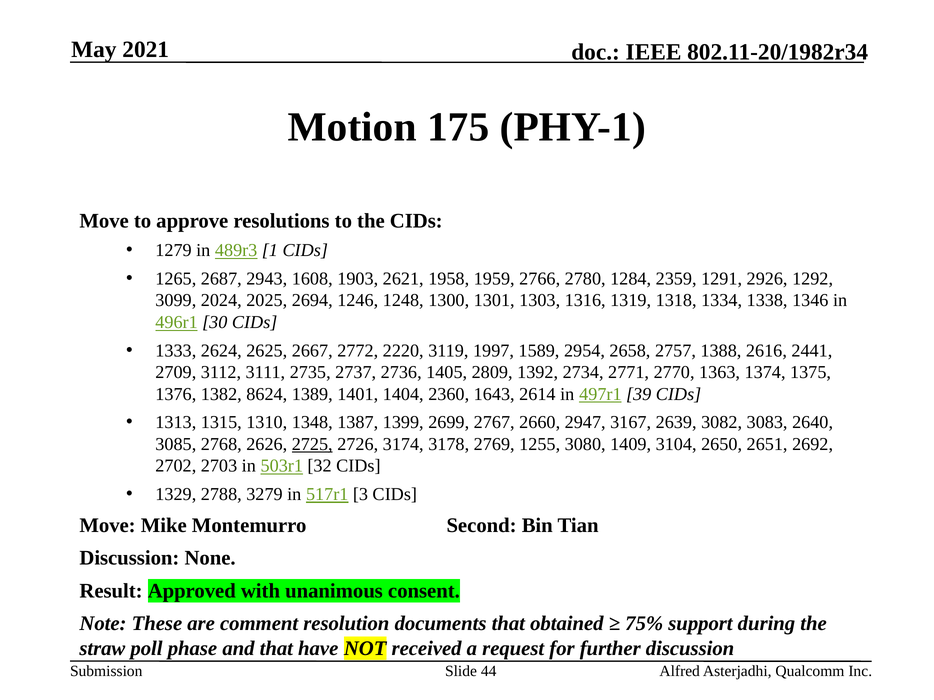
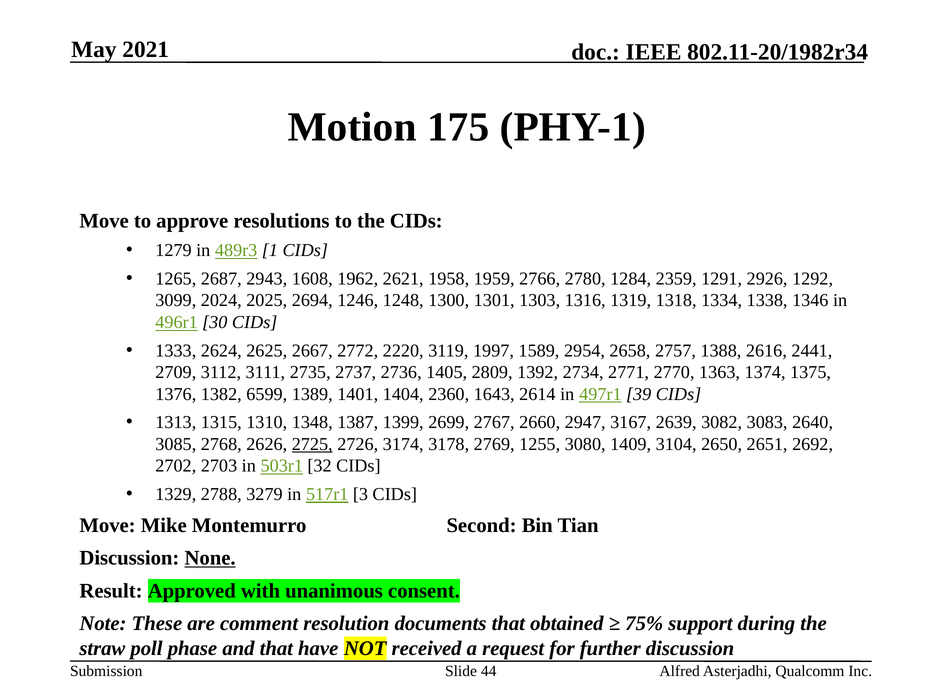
1903: 1903 -> 1962
8624: 8624 -> 6599
None underline: none -> present
